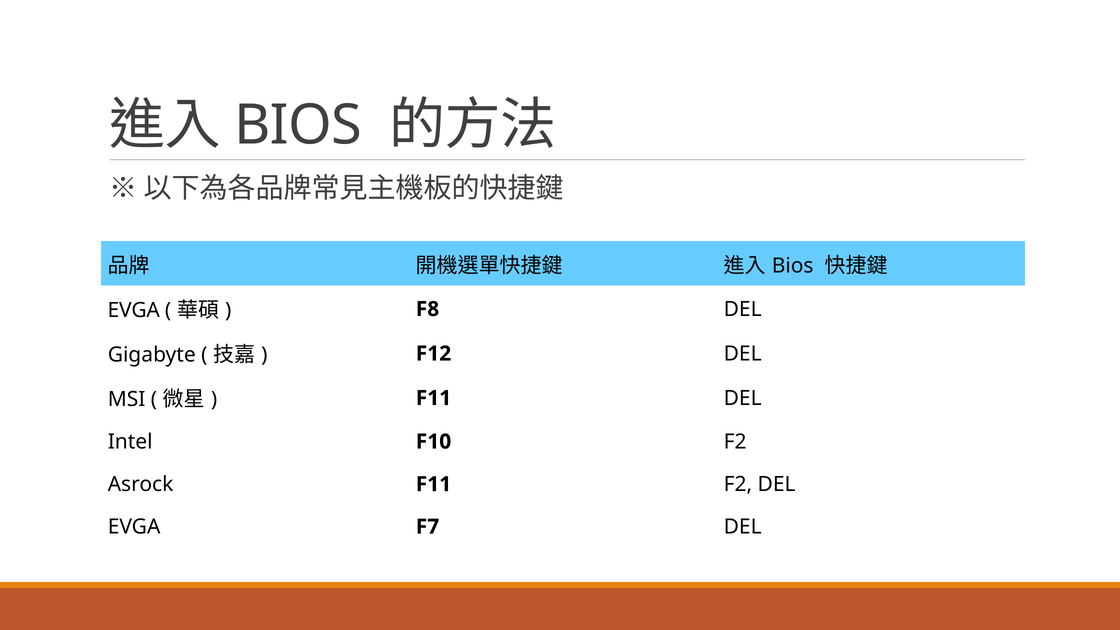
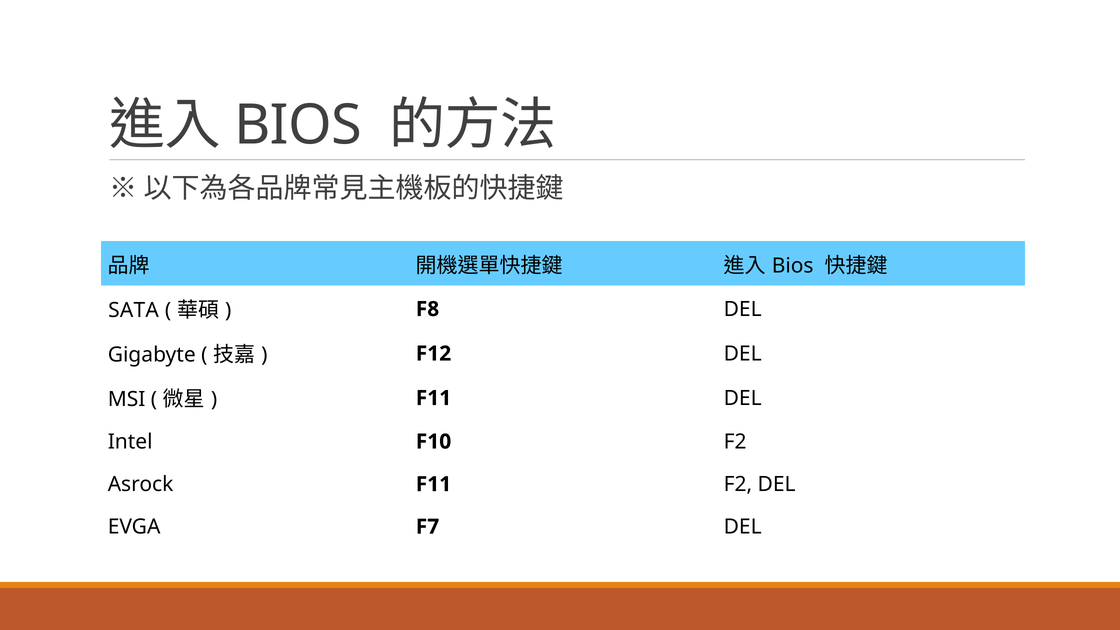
EVGA at (134, 310): EVGA -> SATA
